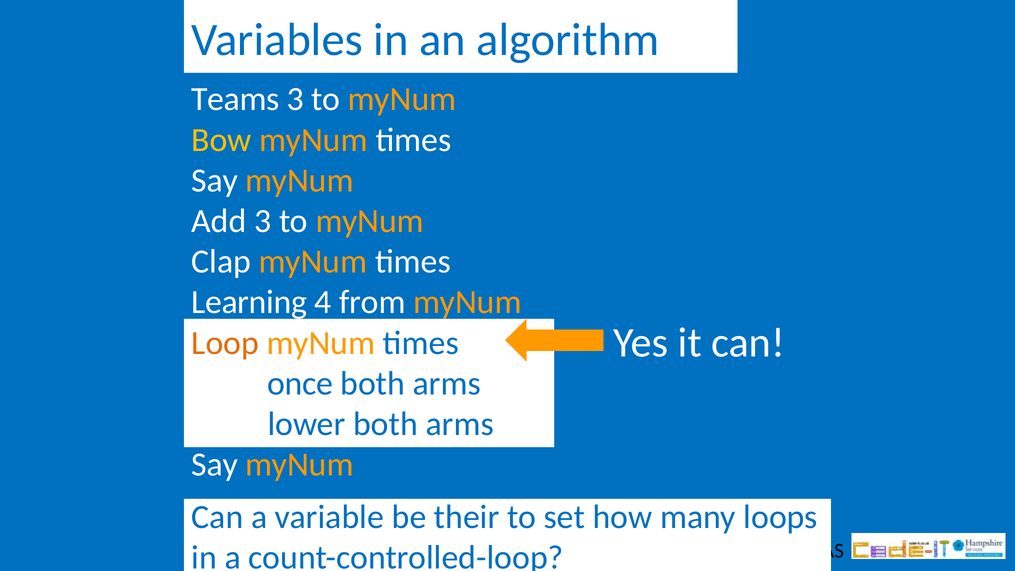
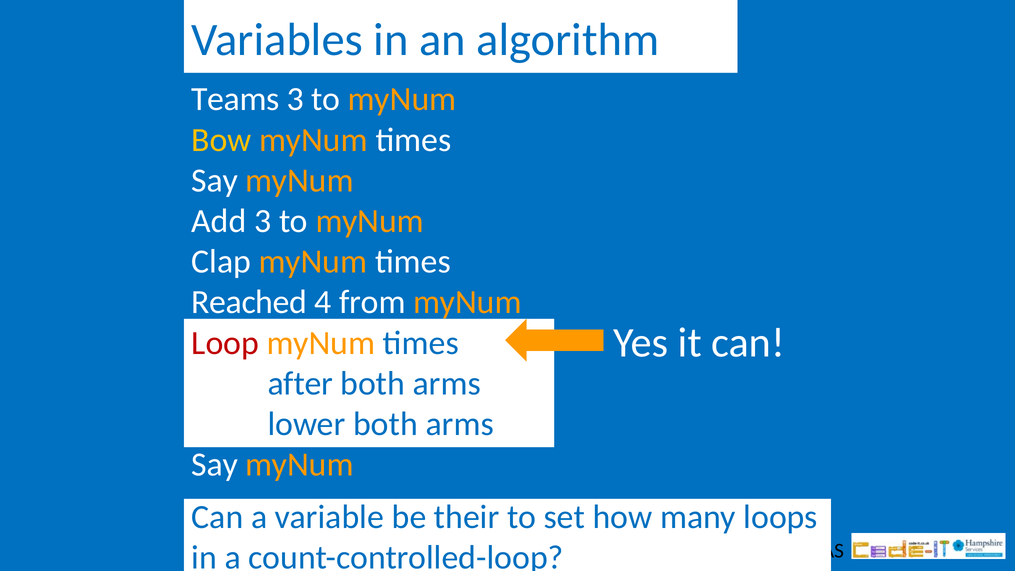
Learning: Learning -> Reached
Loop colour: orange -> red
once: once -> after
